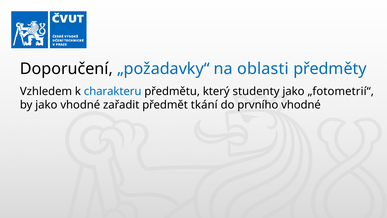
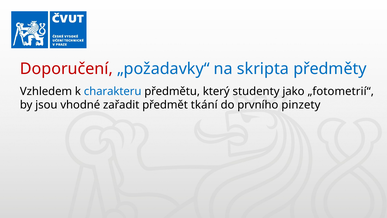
Doporučení colour: black -> red
oblasti: oblasti -> skripta
by jako: jako -> jsou
prvního vhodné: vhodné -> pinzety
